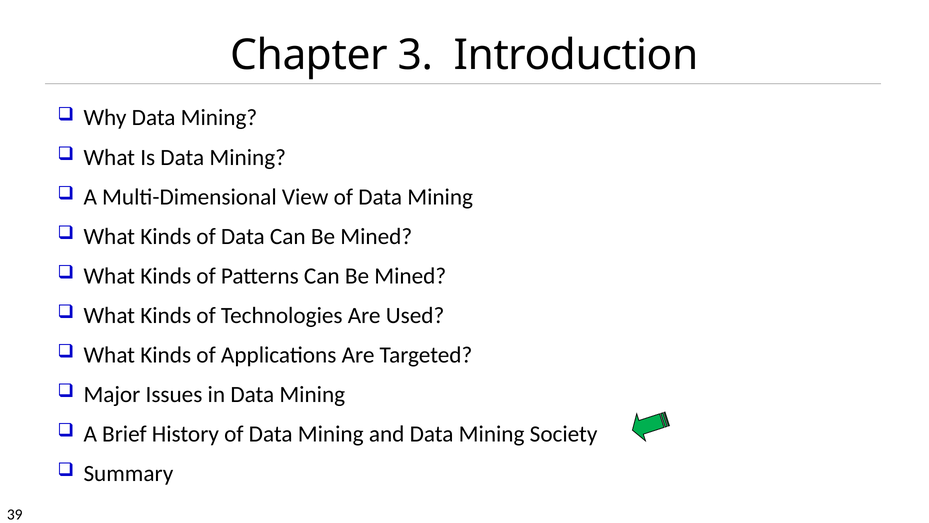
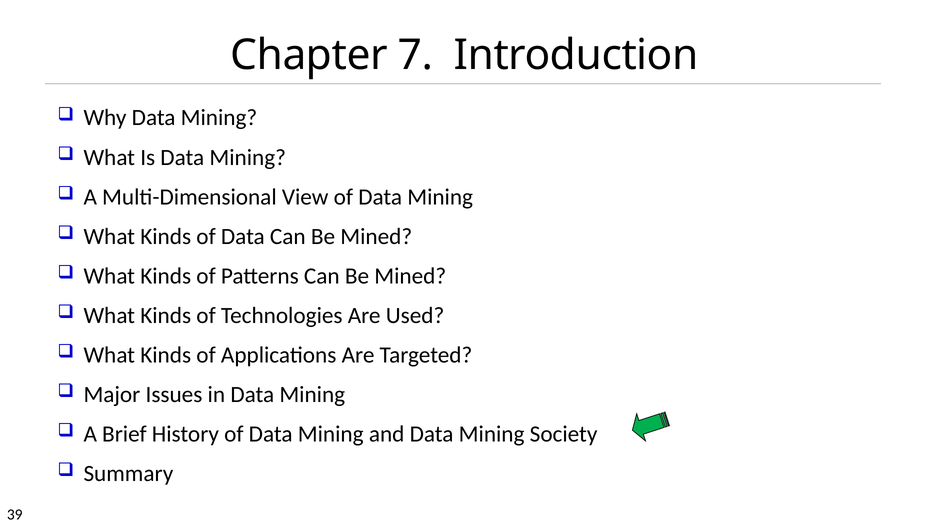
3: 3 -> 7
